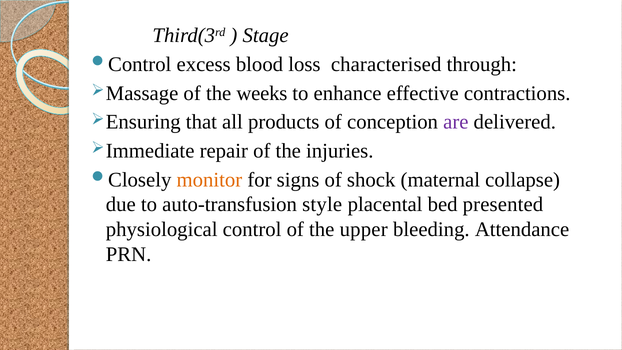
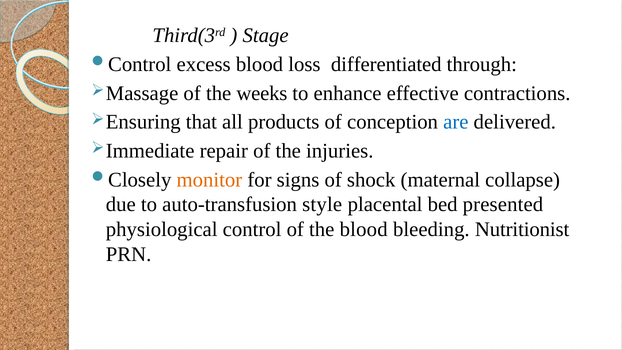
characterised: characterised -> differentiated
are colour: purple -> blue
the upper: upper -> blood
Attendance: Attendance -> Nutritionist
